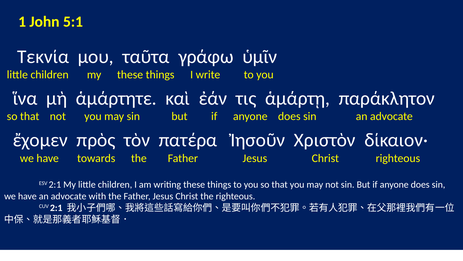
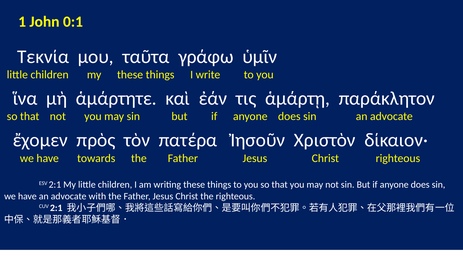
5:1: 5:1 -> 0:1
